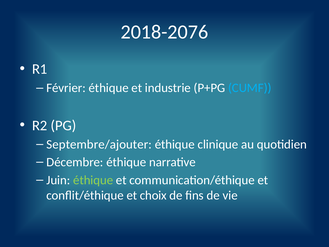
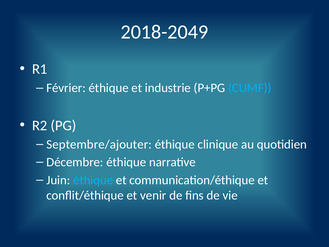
2018-2076: 2018-2076 -> 2018-2049
éthique at (93, 180) colour: light green -> light blue
choix: choix -> venir
